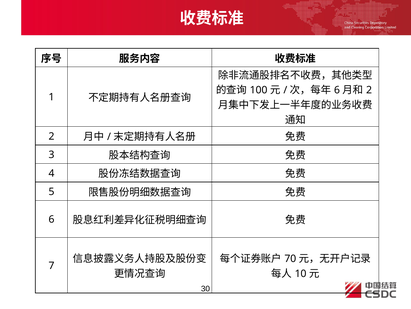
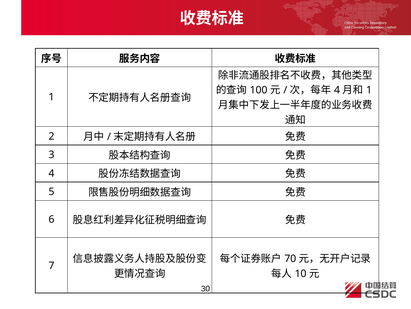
6 at (337, 90): 6 -> 4
2 at (369, 90): 2 -> 1
